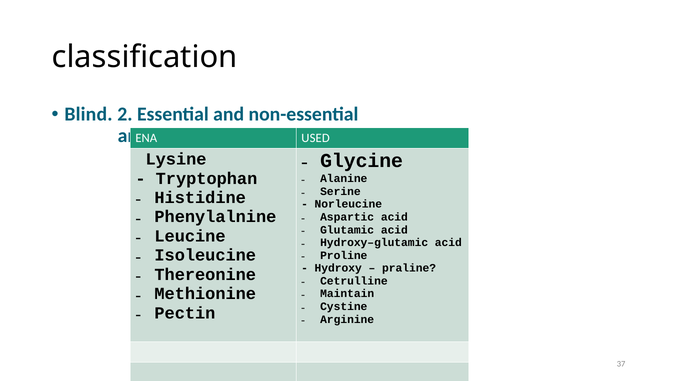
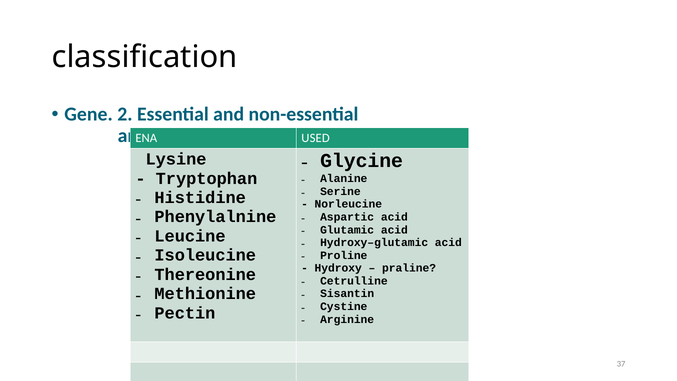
Blind: Blind -> Gene
Maintain: Maintain -> Sisantin
